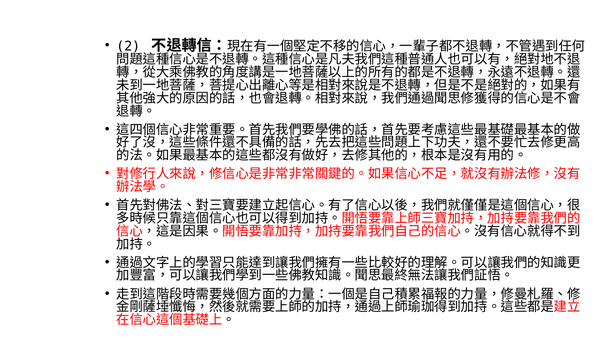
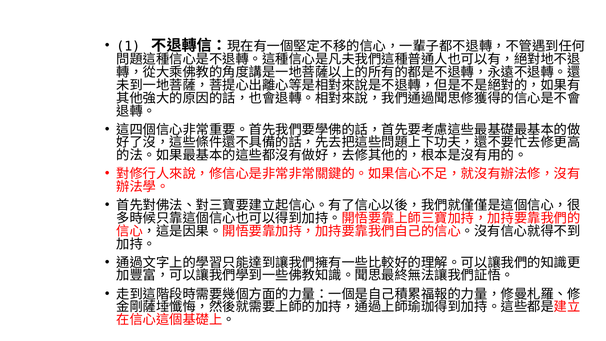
2: 2 -> 1
